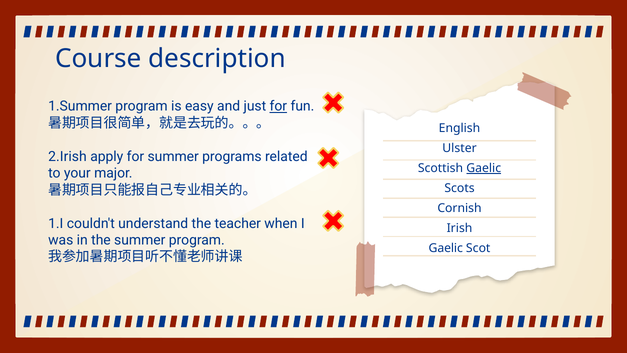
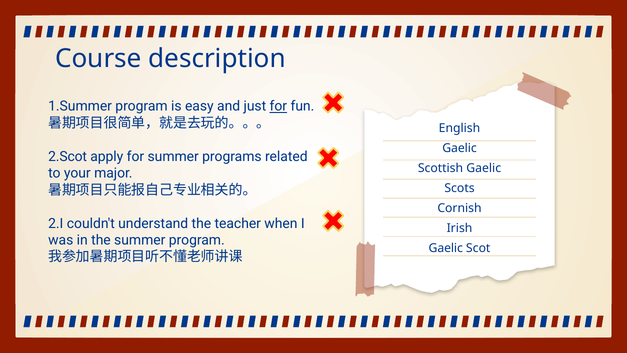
Ulster at (459, 148): Ulster -> Gaelic
2.Irish: 2.Irish -> 2.Scot
Gaelic at (484, 168) underline: present -> none
1.I: 1.I -> 2.I
